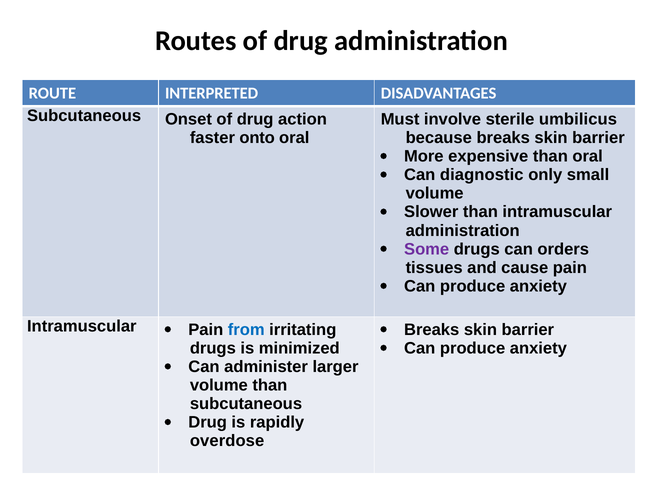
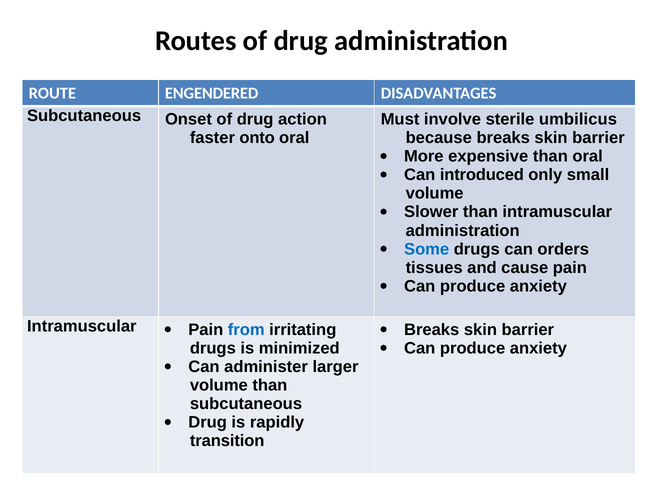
INTERPRETED: INTERPRETED -> ENGENDERED
diagnostic: diagnostic -> introduced
Some colour: purple -> blue
overdose: overdose -> transition
